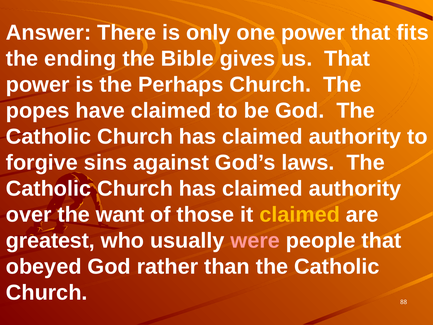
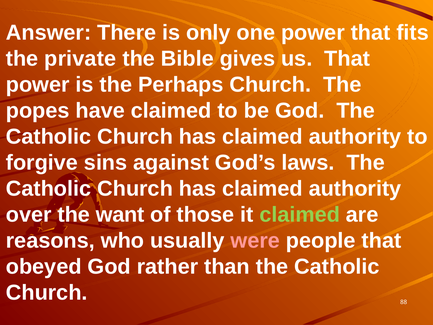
ending: ending -> private
claimed at (300, 214) colour: yellow -> light green
greatest: greatest -> reasons
